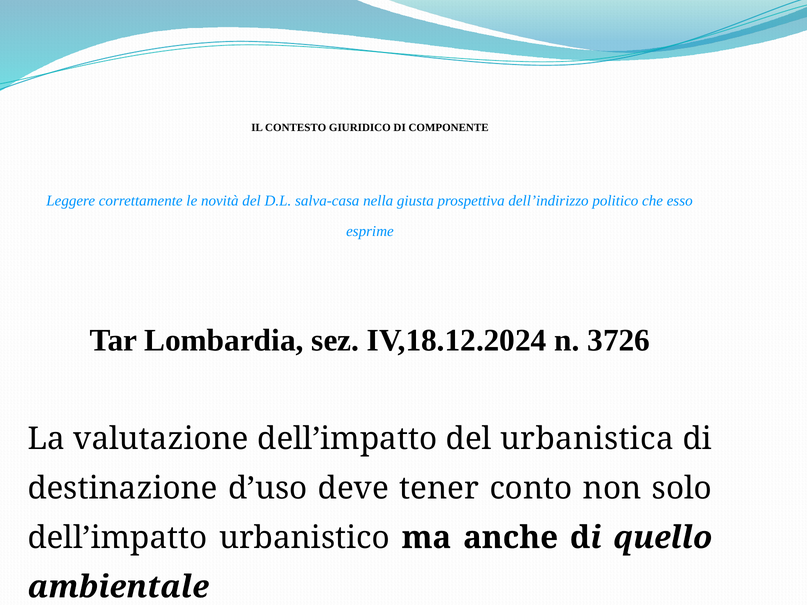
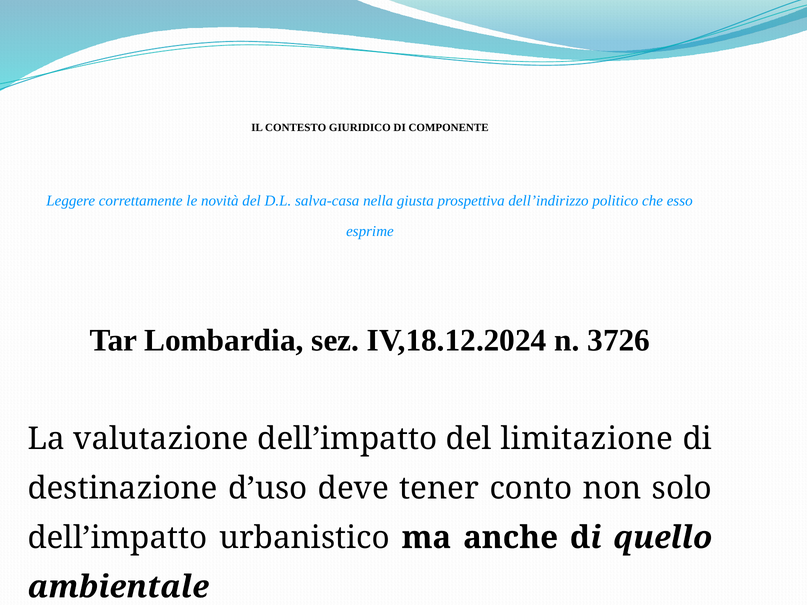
urbanistica: urbanistica -> limitazione
